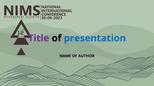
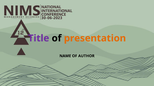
presentation colour: blue -> orange
